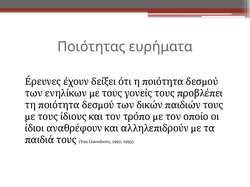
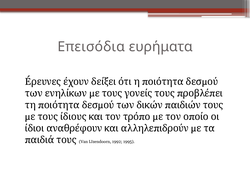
Ποιότητας: Ποιότητας -> Επεισόδια
